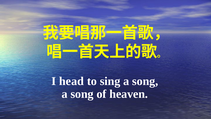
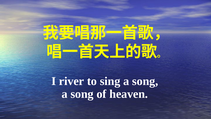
head: head -> river
